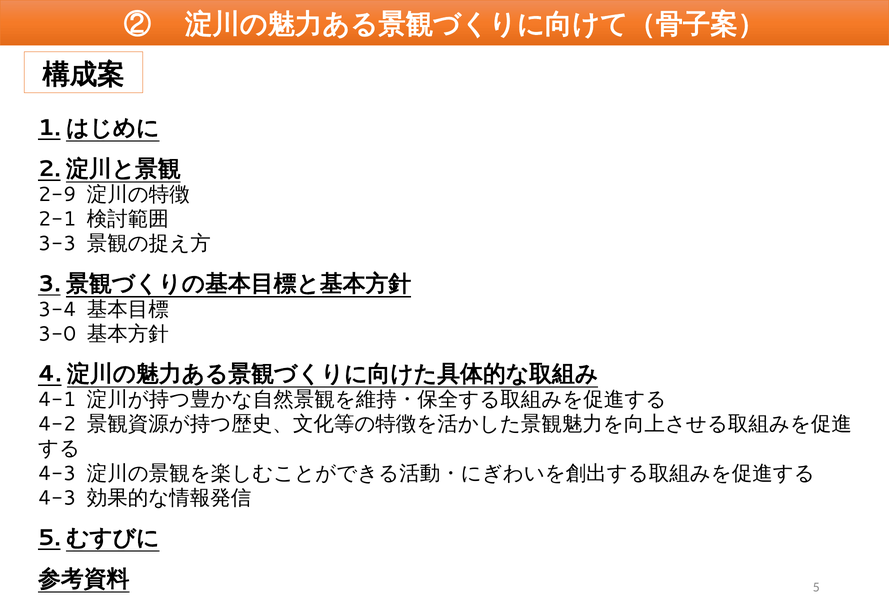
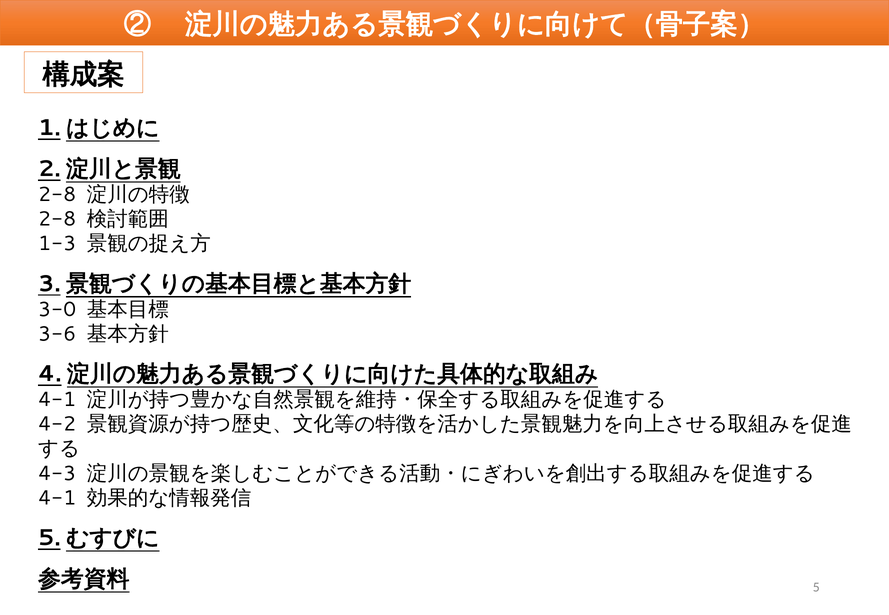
2-9 at (57, 195): 2-9 -> 2-8
2-1 at (57, 219): 2-1 -> 2-8
3-3: 3-3 -> 1-3
3-4: 3-4 -> 3-0
3-0: 3-0 -> 3-6
4-3 at (57, 498): 4-3 -> 4-1
